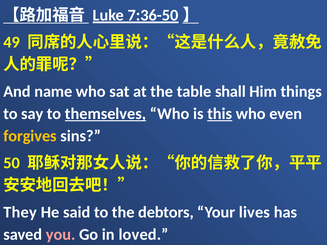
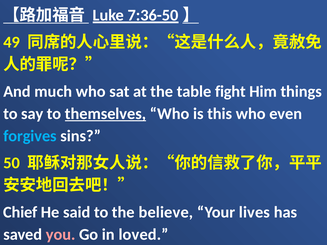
name: name -> much
shall: shall -> fight
this underline: present -> none
forgives colour: yellow -> light blue
They: They -> Chief
debtors: debtors -> believe
